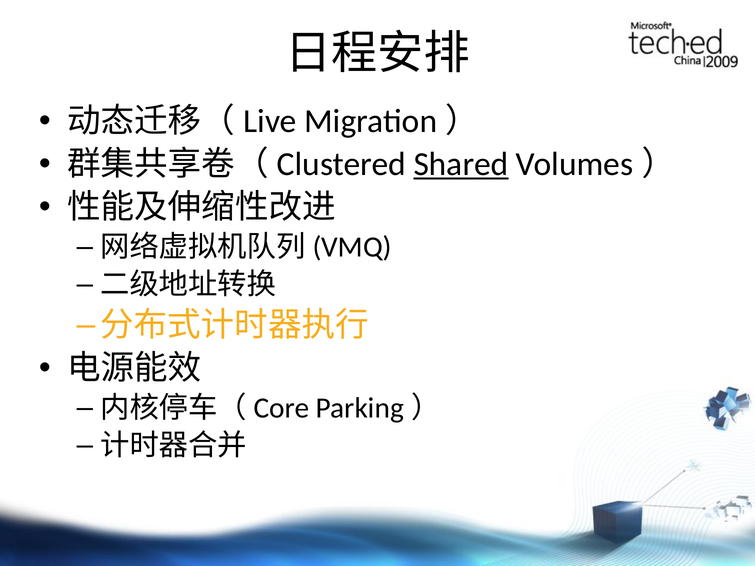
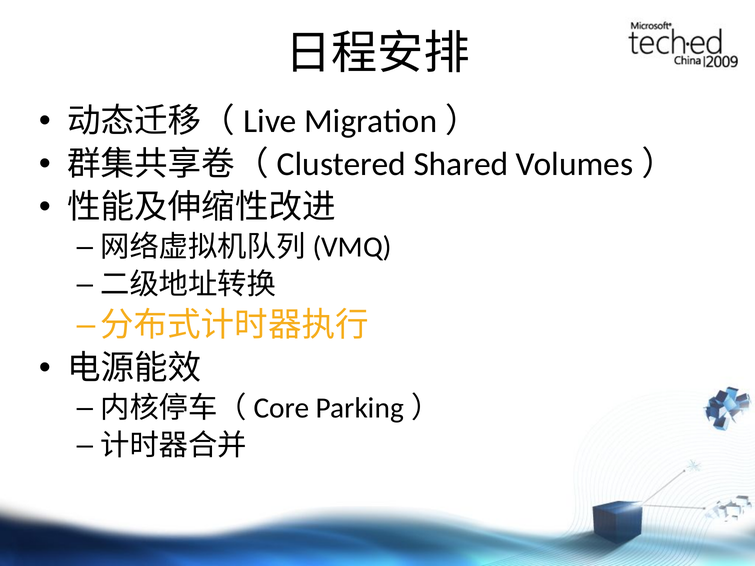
Shared underline: present -> none
